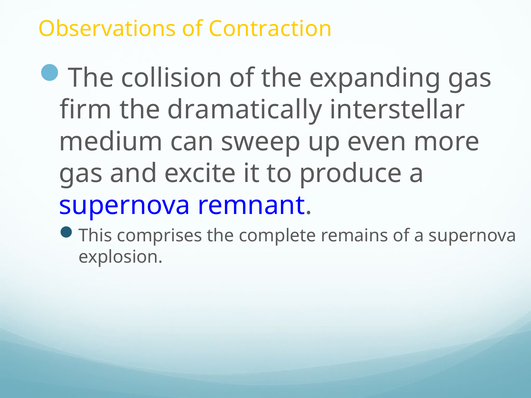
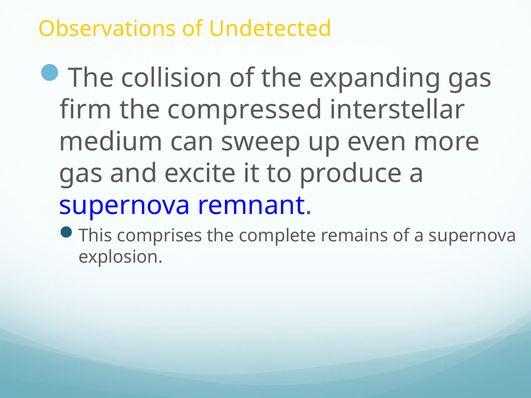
Contraction: Contraction -> Undetected
dramatically: dramatically -> compressed
